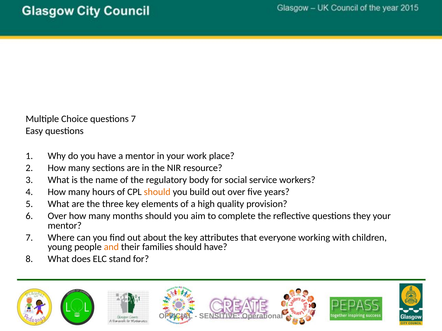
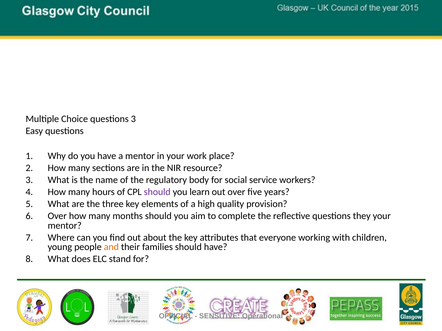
questions 7: 7 -> 3
should at (157, 192) colour: orange -> purple
build: build -> learn
